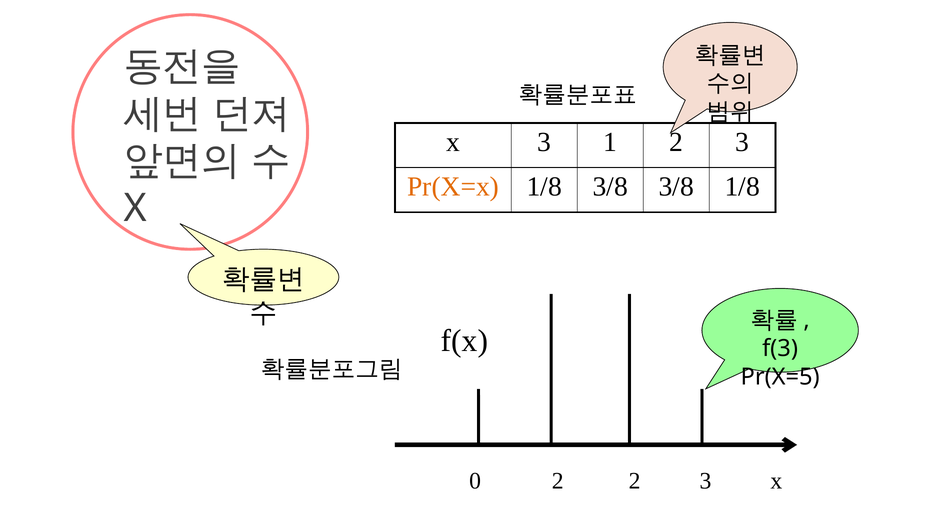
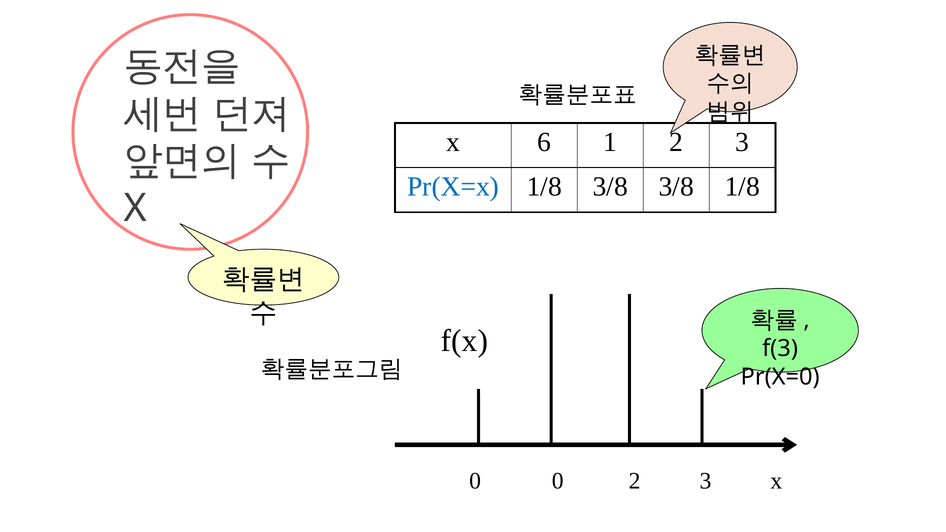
x 3: 3 -> 6
Pr(X=x colour: orange -> blue
Pr(X=5: Pr(X=5 -> Pr(X=0
0 2: 2 -> 0
